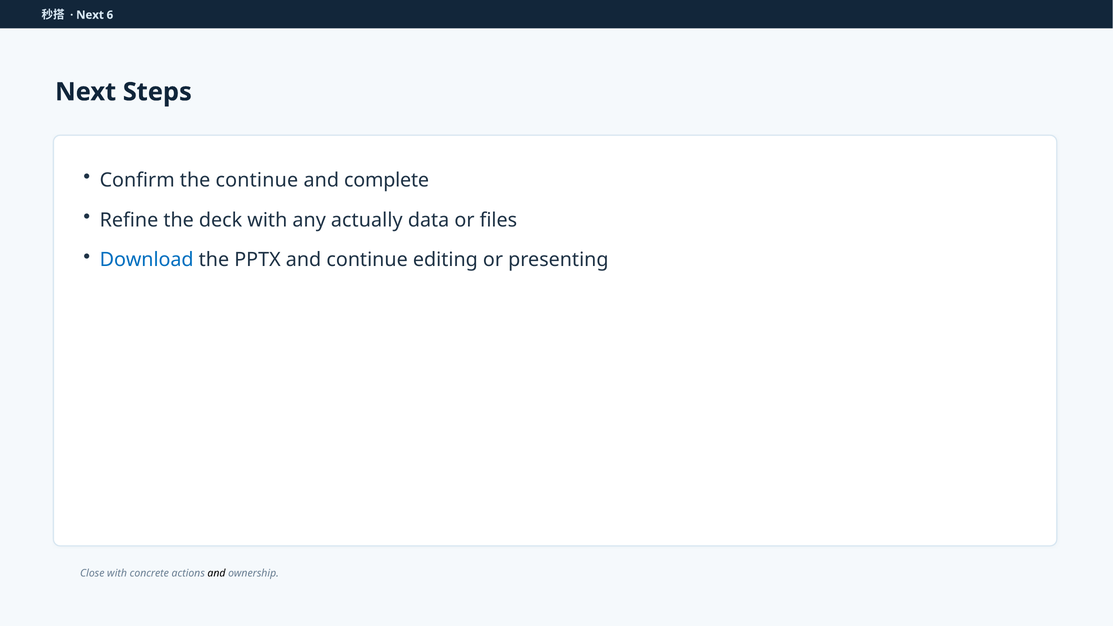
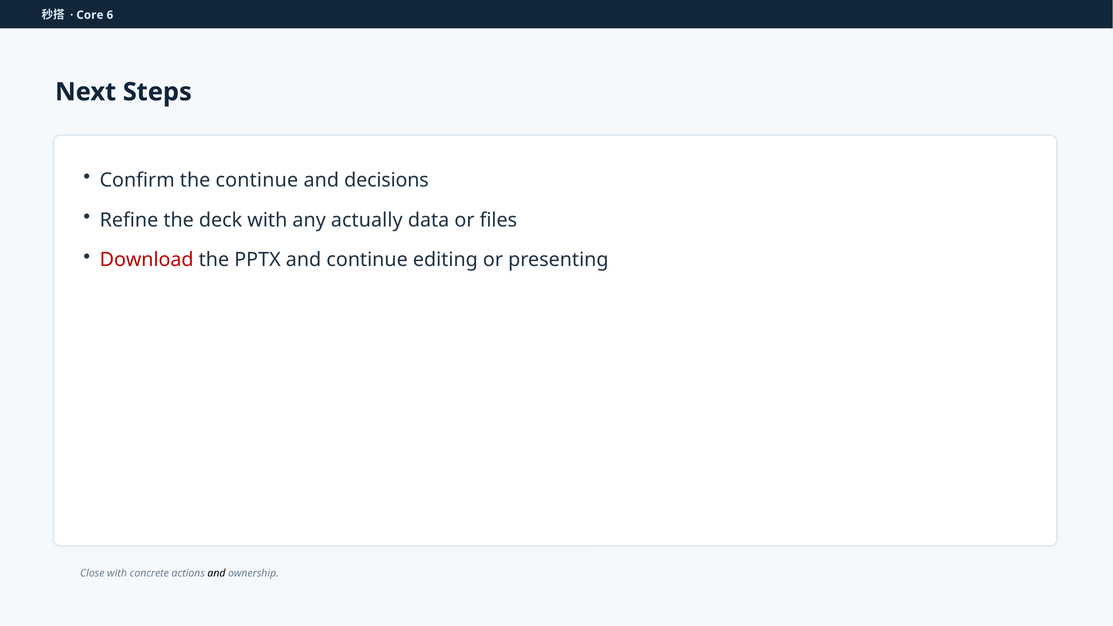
Next at (90, 15): Next -> Core
complete: complete -> decisions
Download colour: blue -> red
